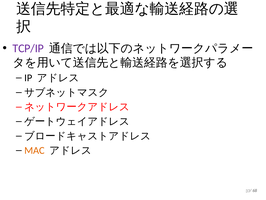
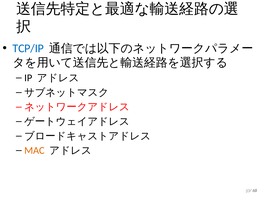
TCP/IP colour: purple -> blue
